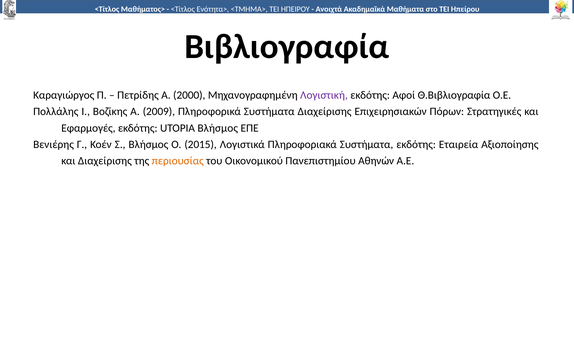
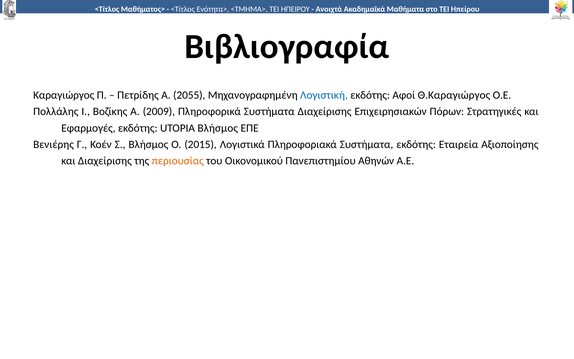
2000: 2000 -> 2055
Λογιστική colour: purple -> blue
Θ.Βιβλιογραφία: Θ.Βιβλιογραφία -> Θ.Καραγιώργος
